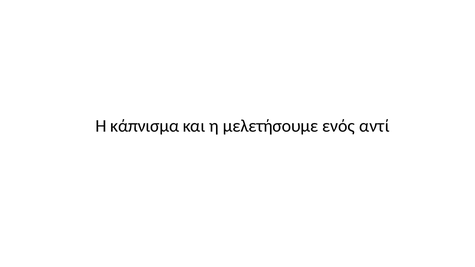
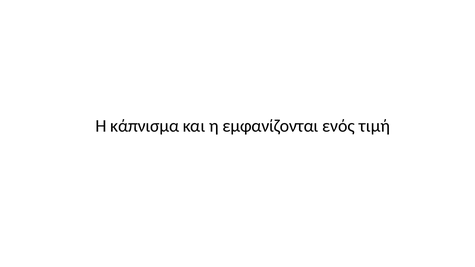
μελετήσουμε: μελετήσουμε -> εμφανίζονται
αντί: αντί -> τιμή
